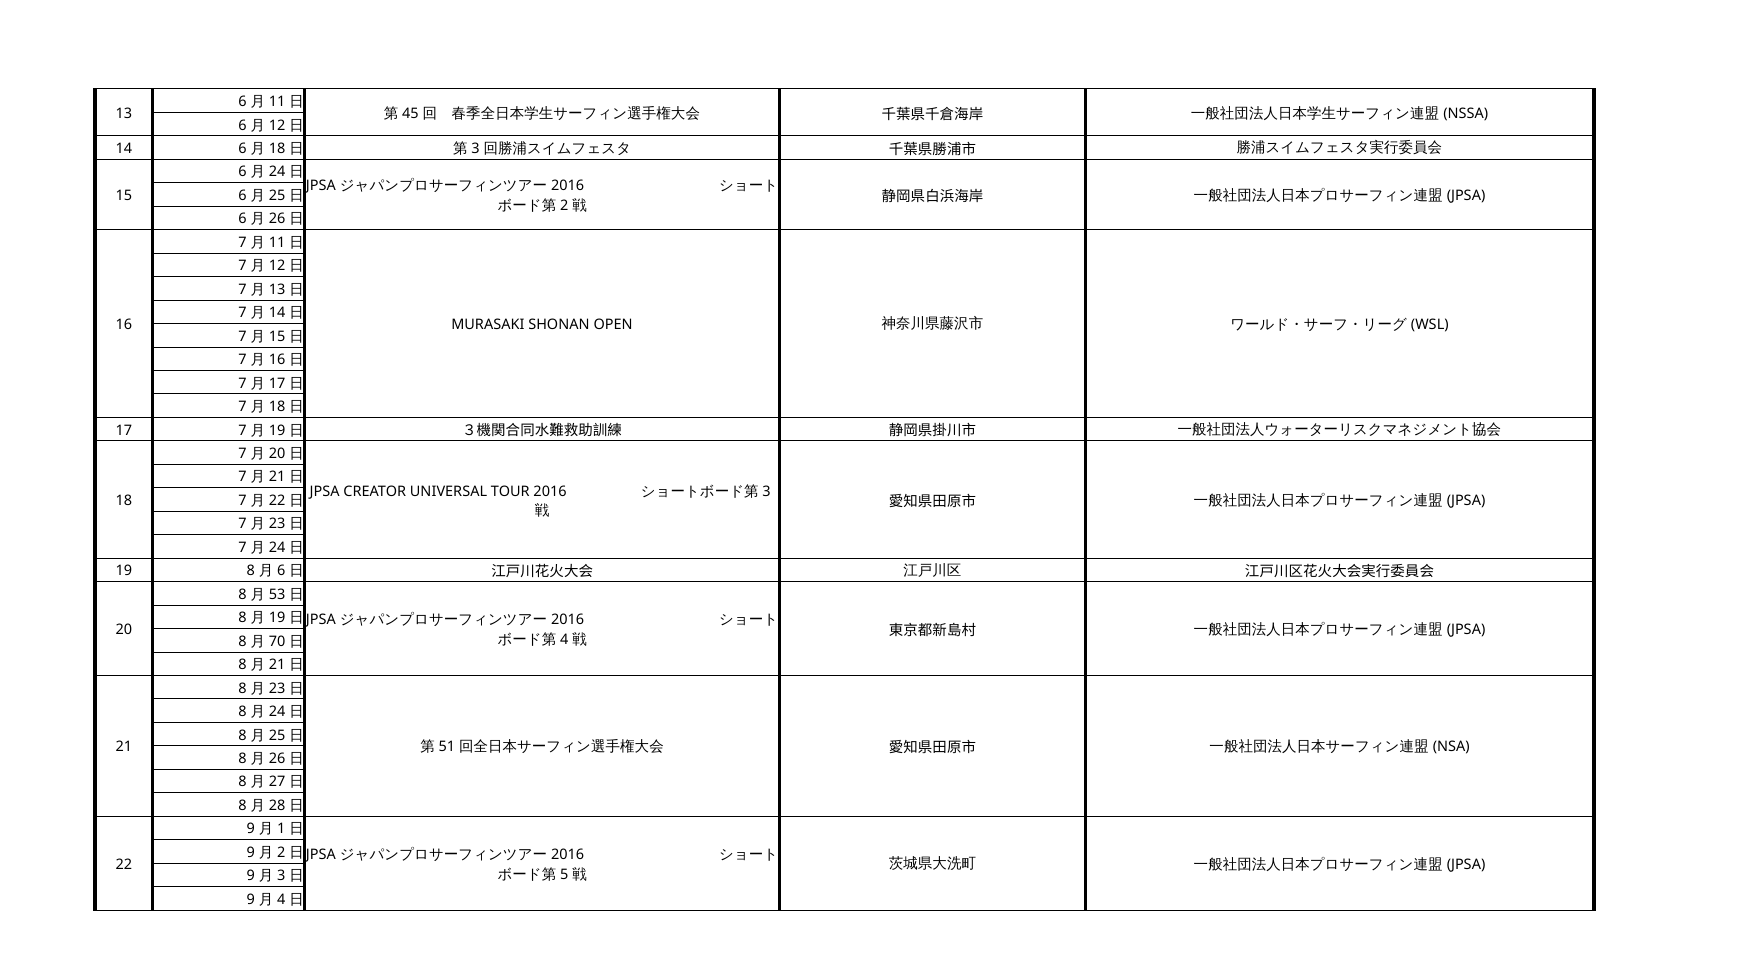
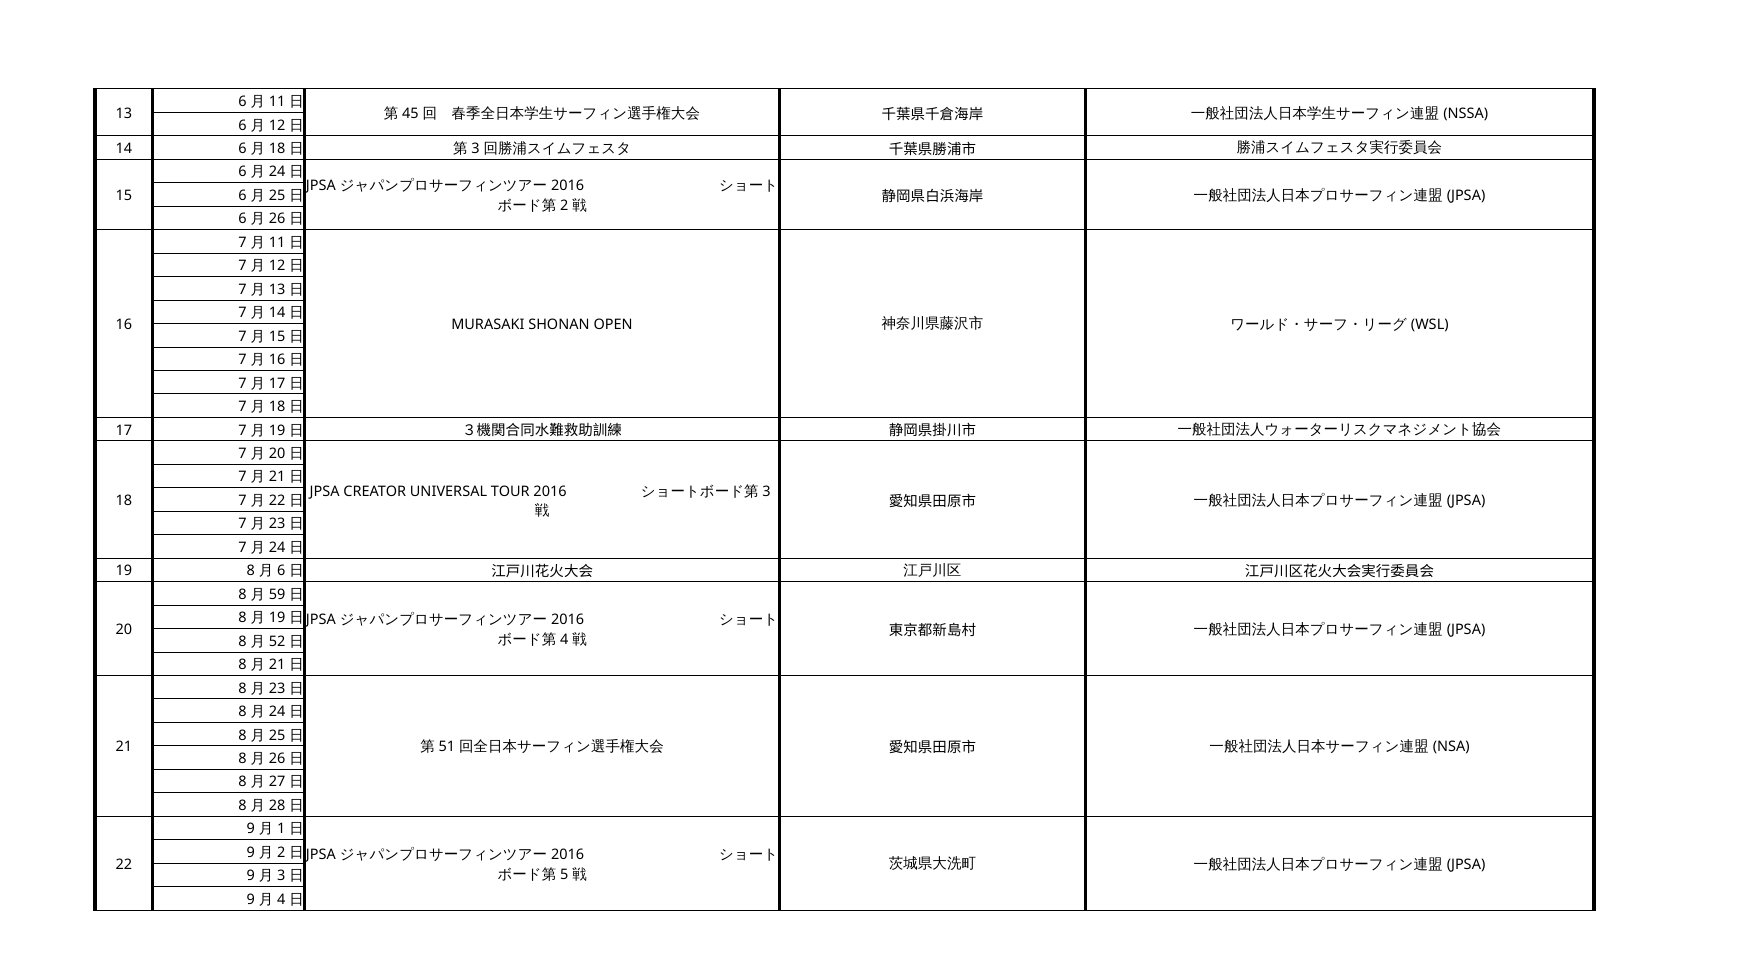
53: 53 -> 59
70: 70 -> 52
